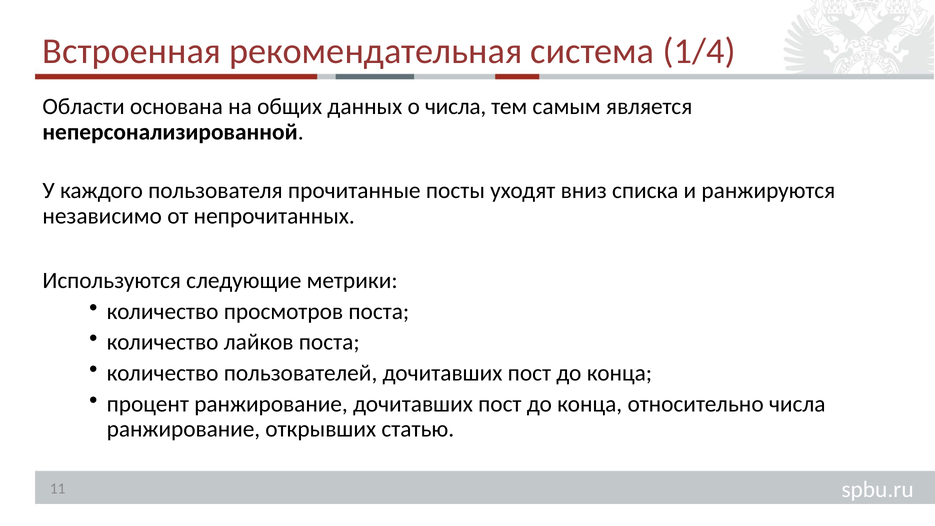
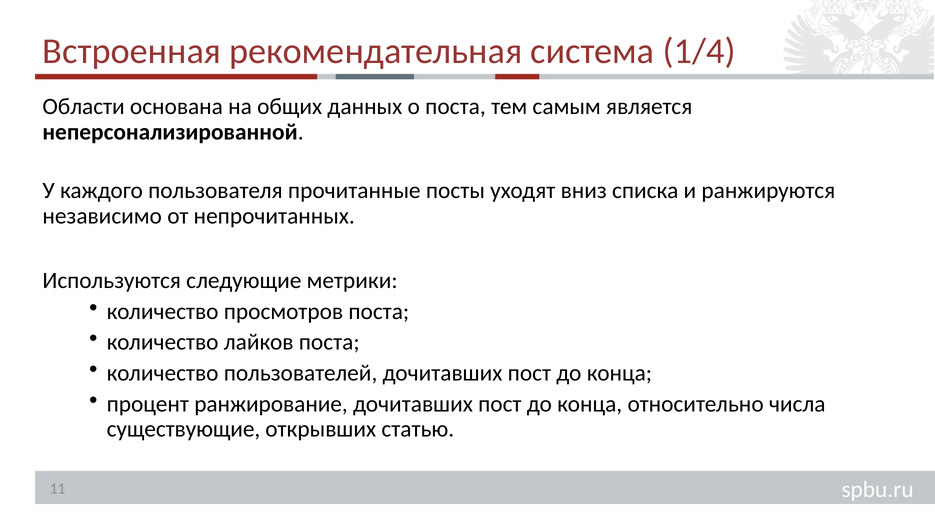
о числа: числа -> поста
ранжирование at (183, 429): ранжирование -> существующие
